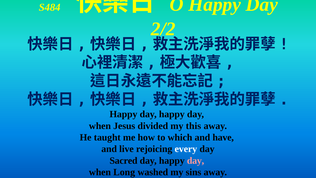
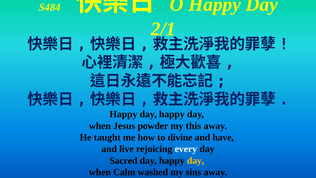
2/2: 2/2 -> 2/1
divided: divided -> powder
which: which -> divine
day at (196, 160) colour: pink -> yellow
Long: Long -> Calm
